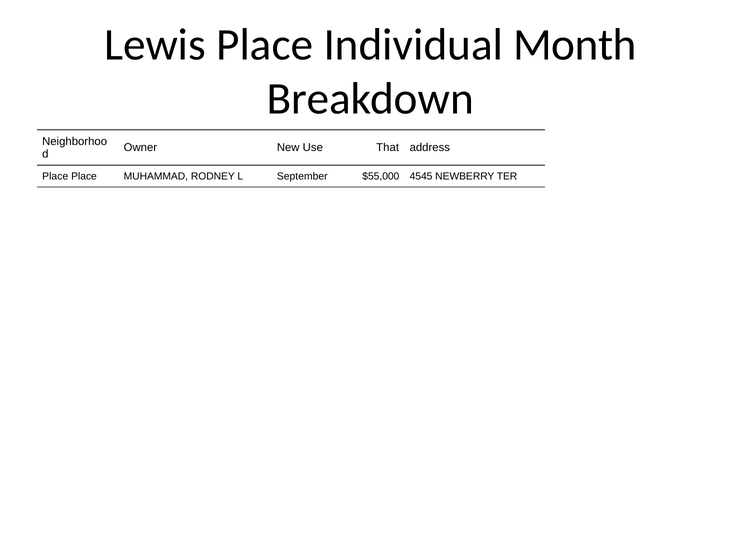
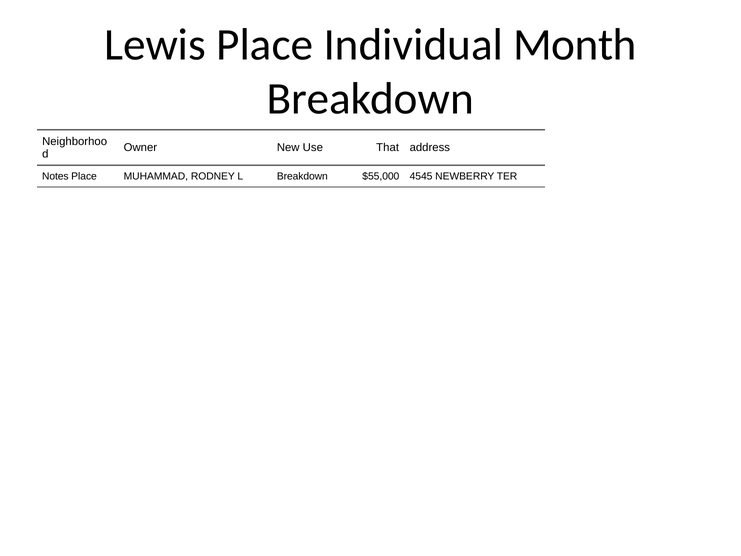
Place at (55, 176): Place -> Notes
L September: September -> Breakdown
